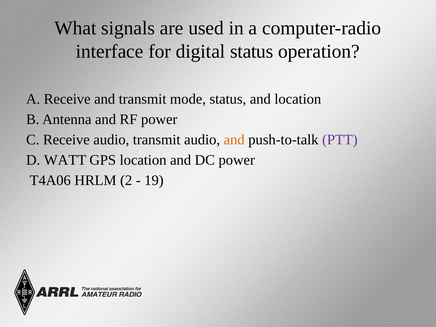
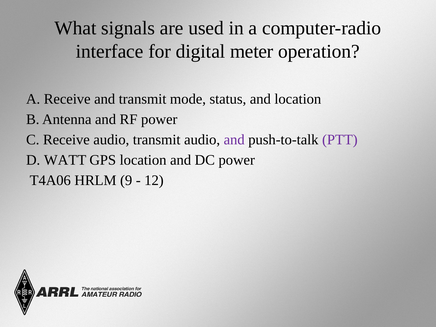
digital status: status -> meter
and at (234, 140) colour: orange -> purple
2: 2 -> 9
19: 19 -> 12
